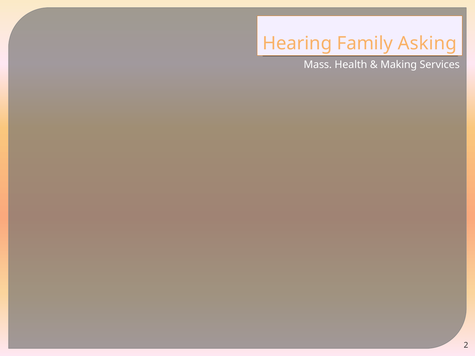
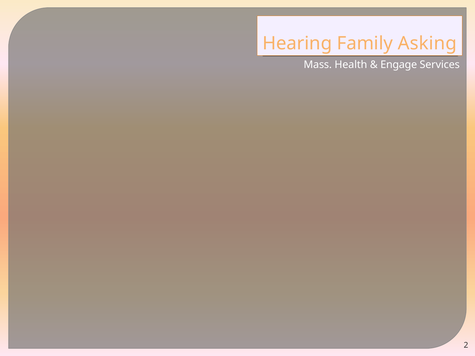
Making: Making -> Engage
